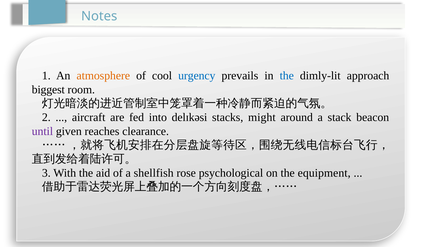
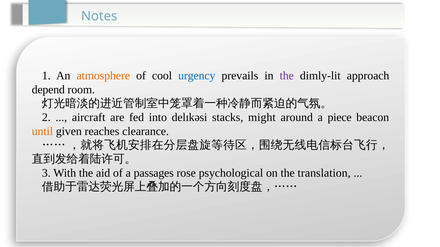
the at (287, 76) colour: blue -> purple
biggest: biggest -> depend
stack: stack -> piece
until colour: purple -> orange
shellfish: shellfish -> passages
equipment: equipment -> translation
